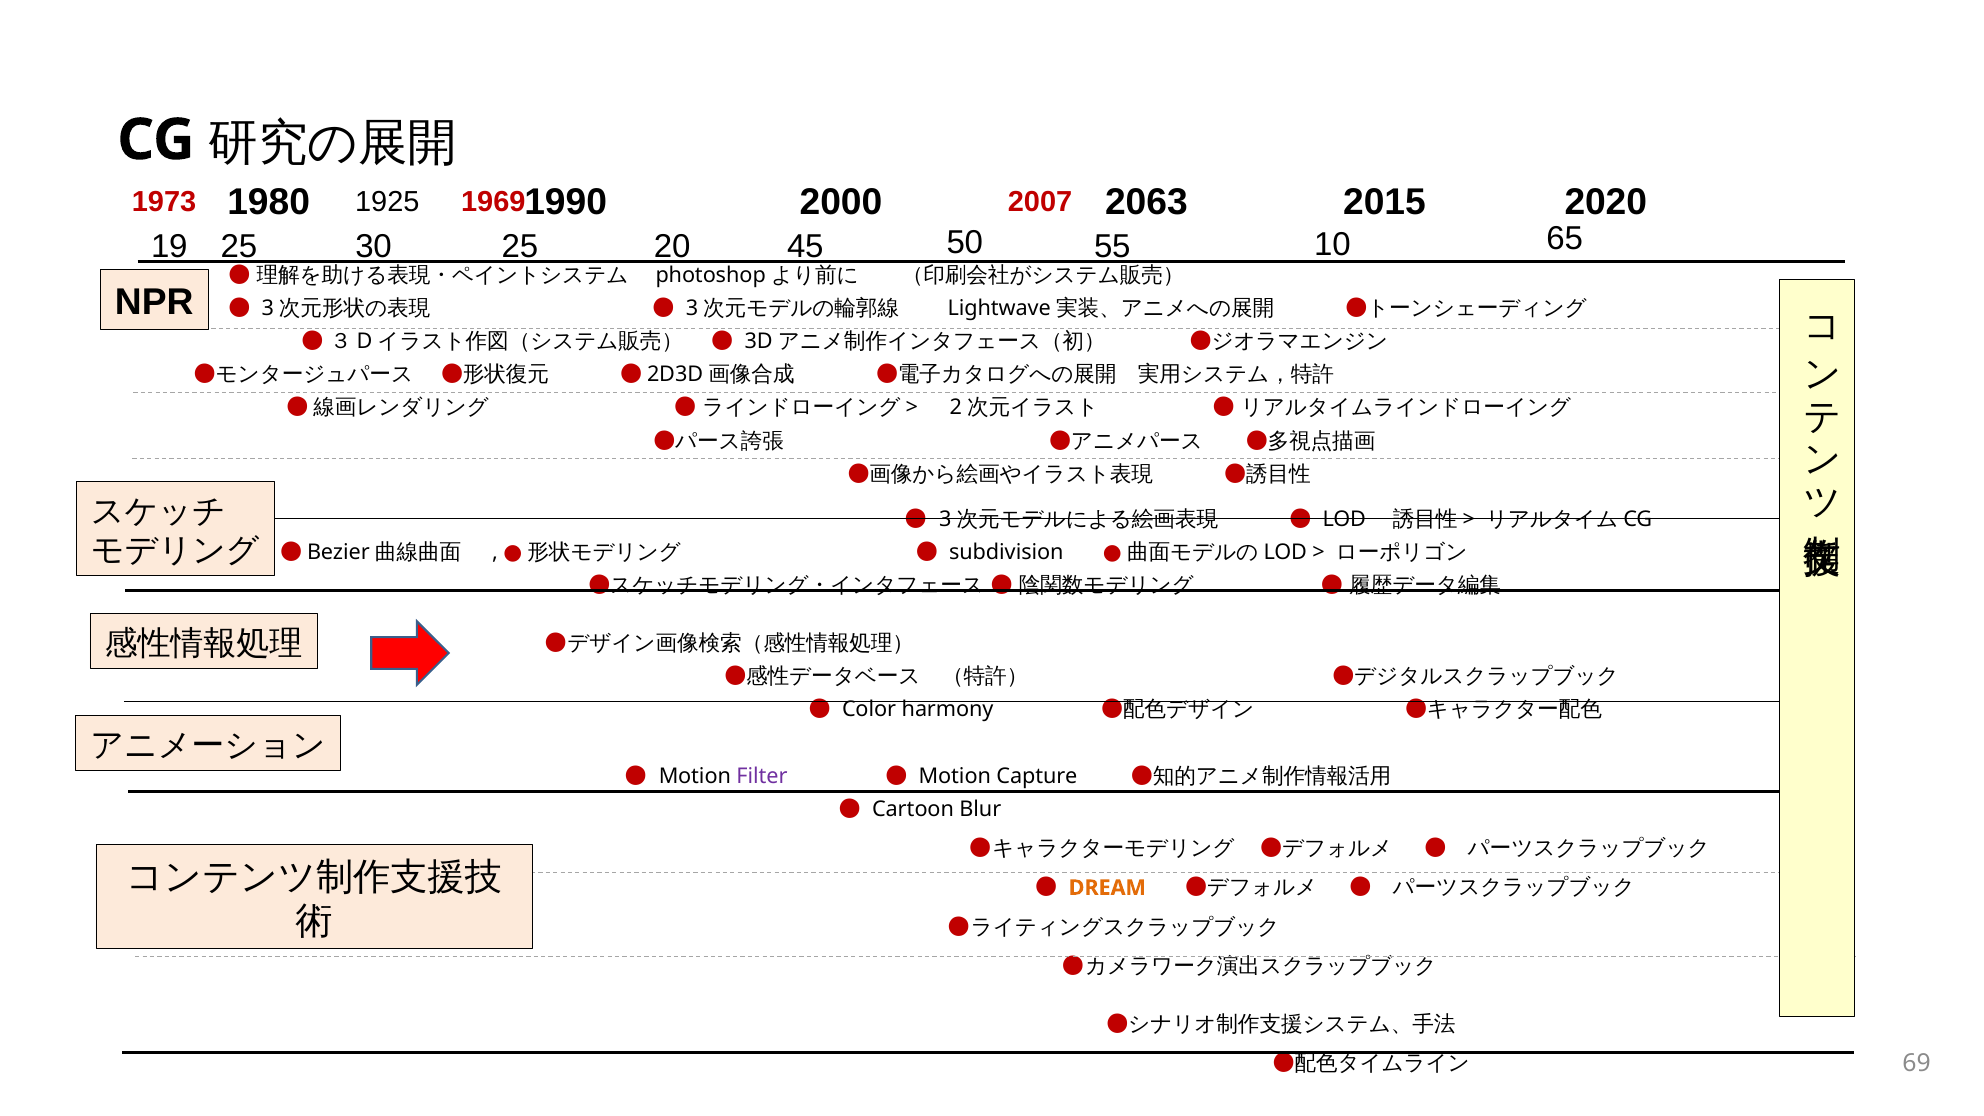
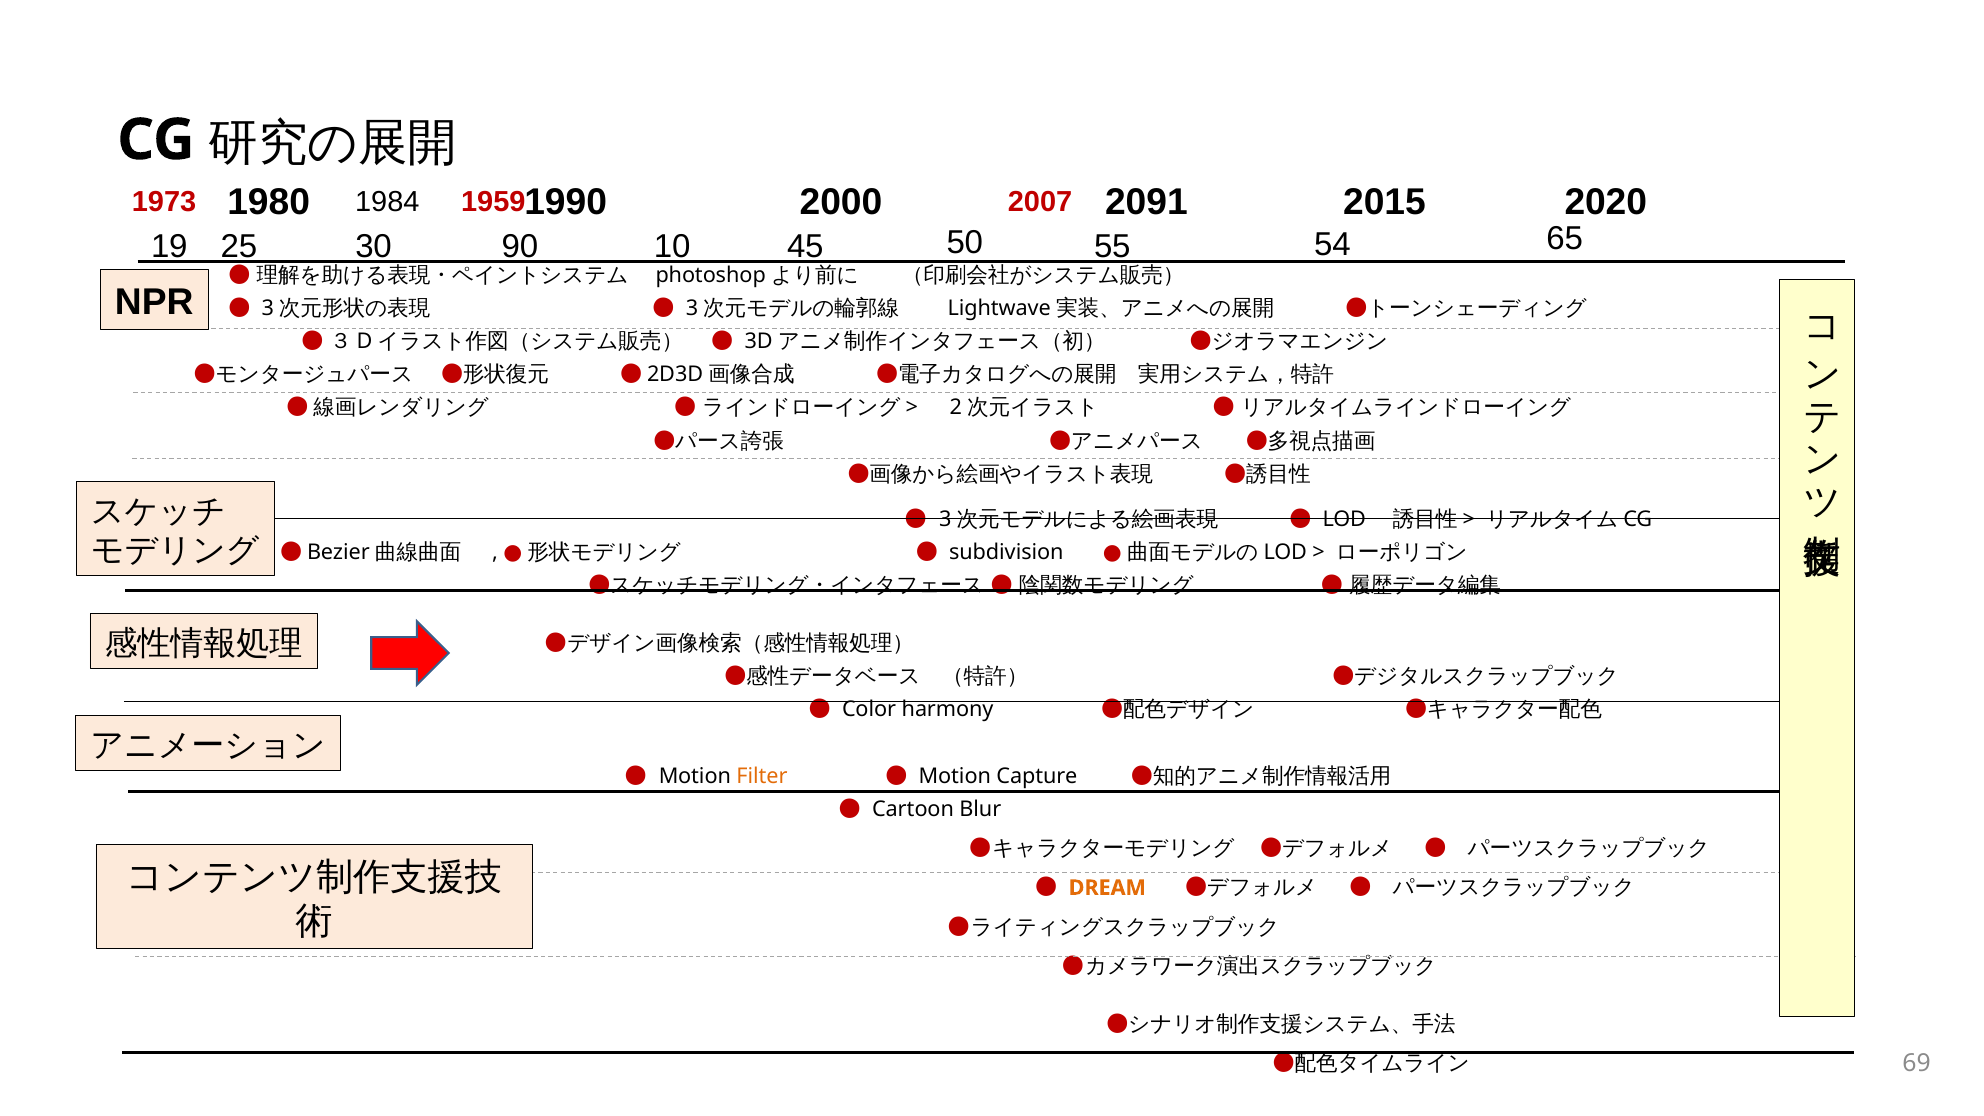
2063: 2063 -> 2091
1925: 1925 -> 1984
1969: 1969 -> 1959
19 25: 25 -> 90
20: 20 -> 10
10: 10 -> 54
Filter colour: purple -> orange
